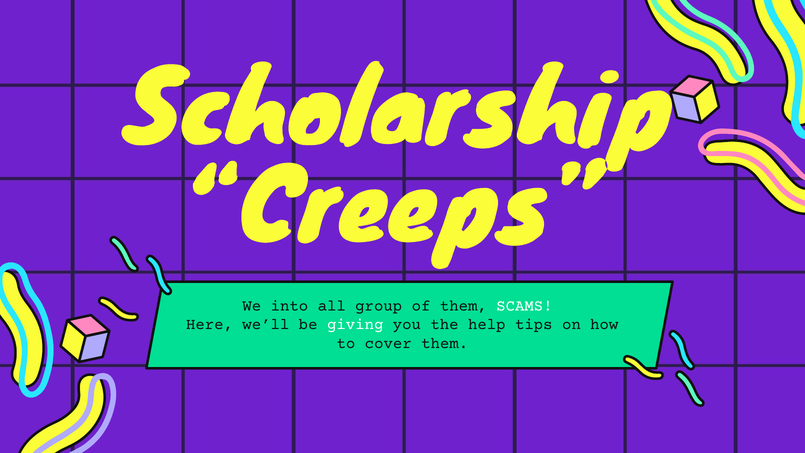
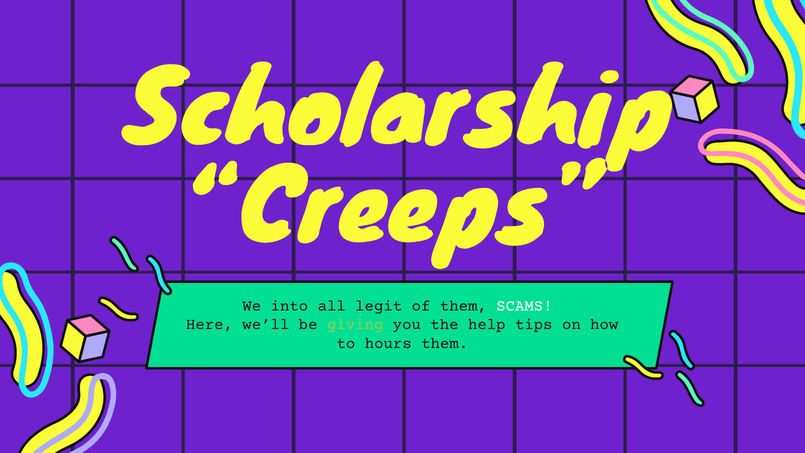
group: group -> legit
giving colour: white -> light green
cover: cover -> hours
